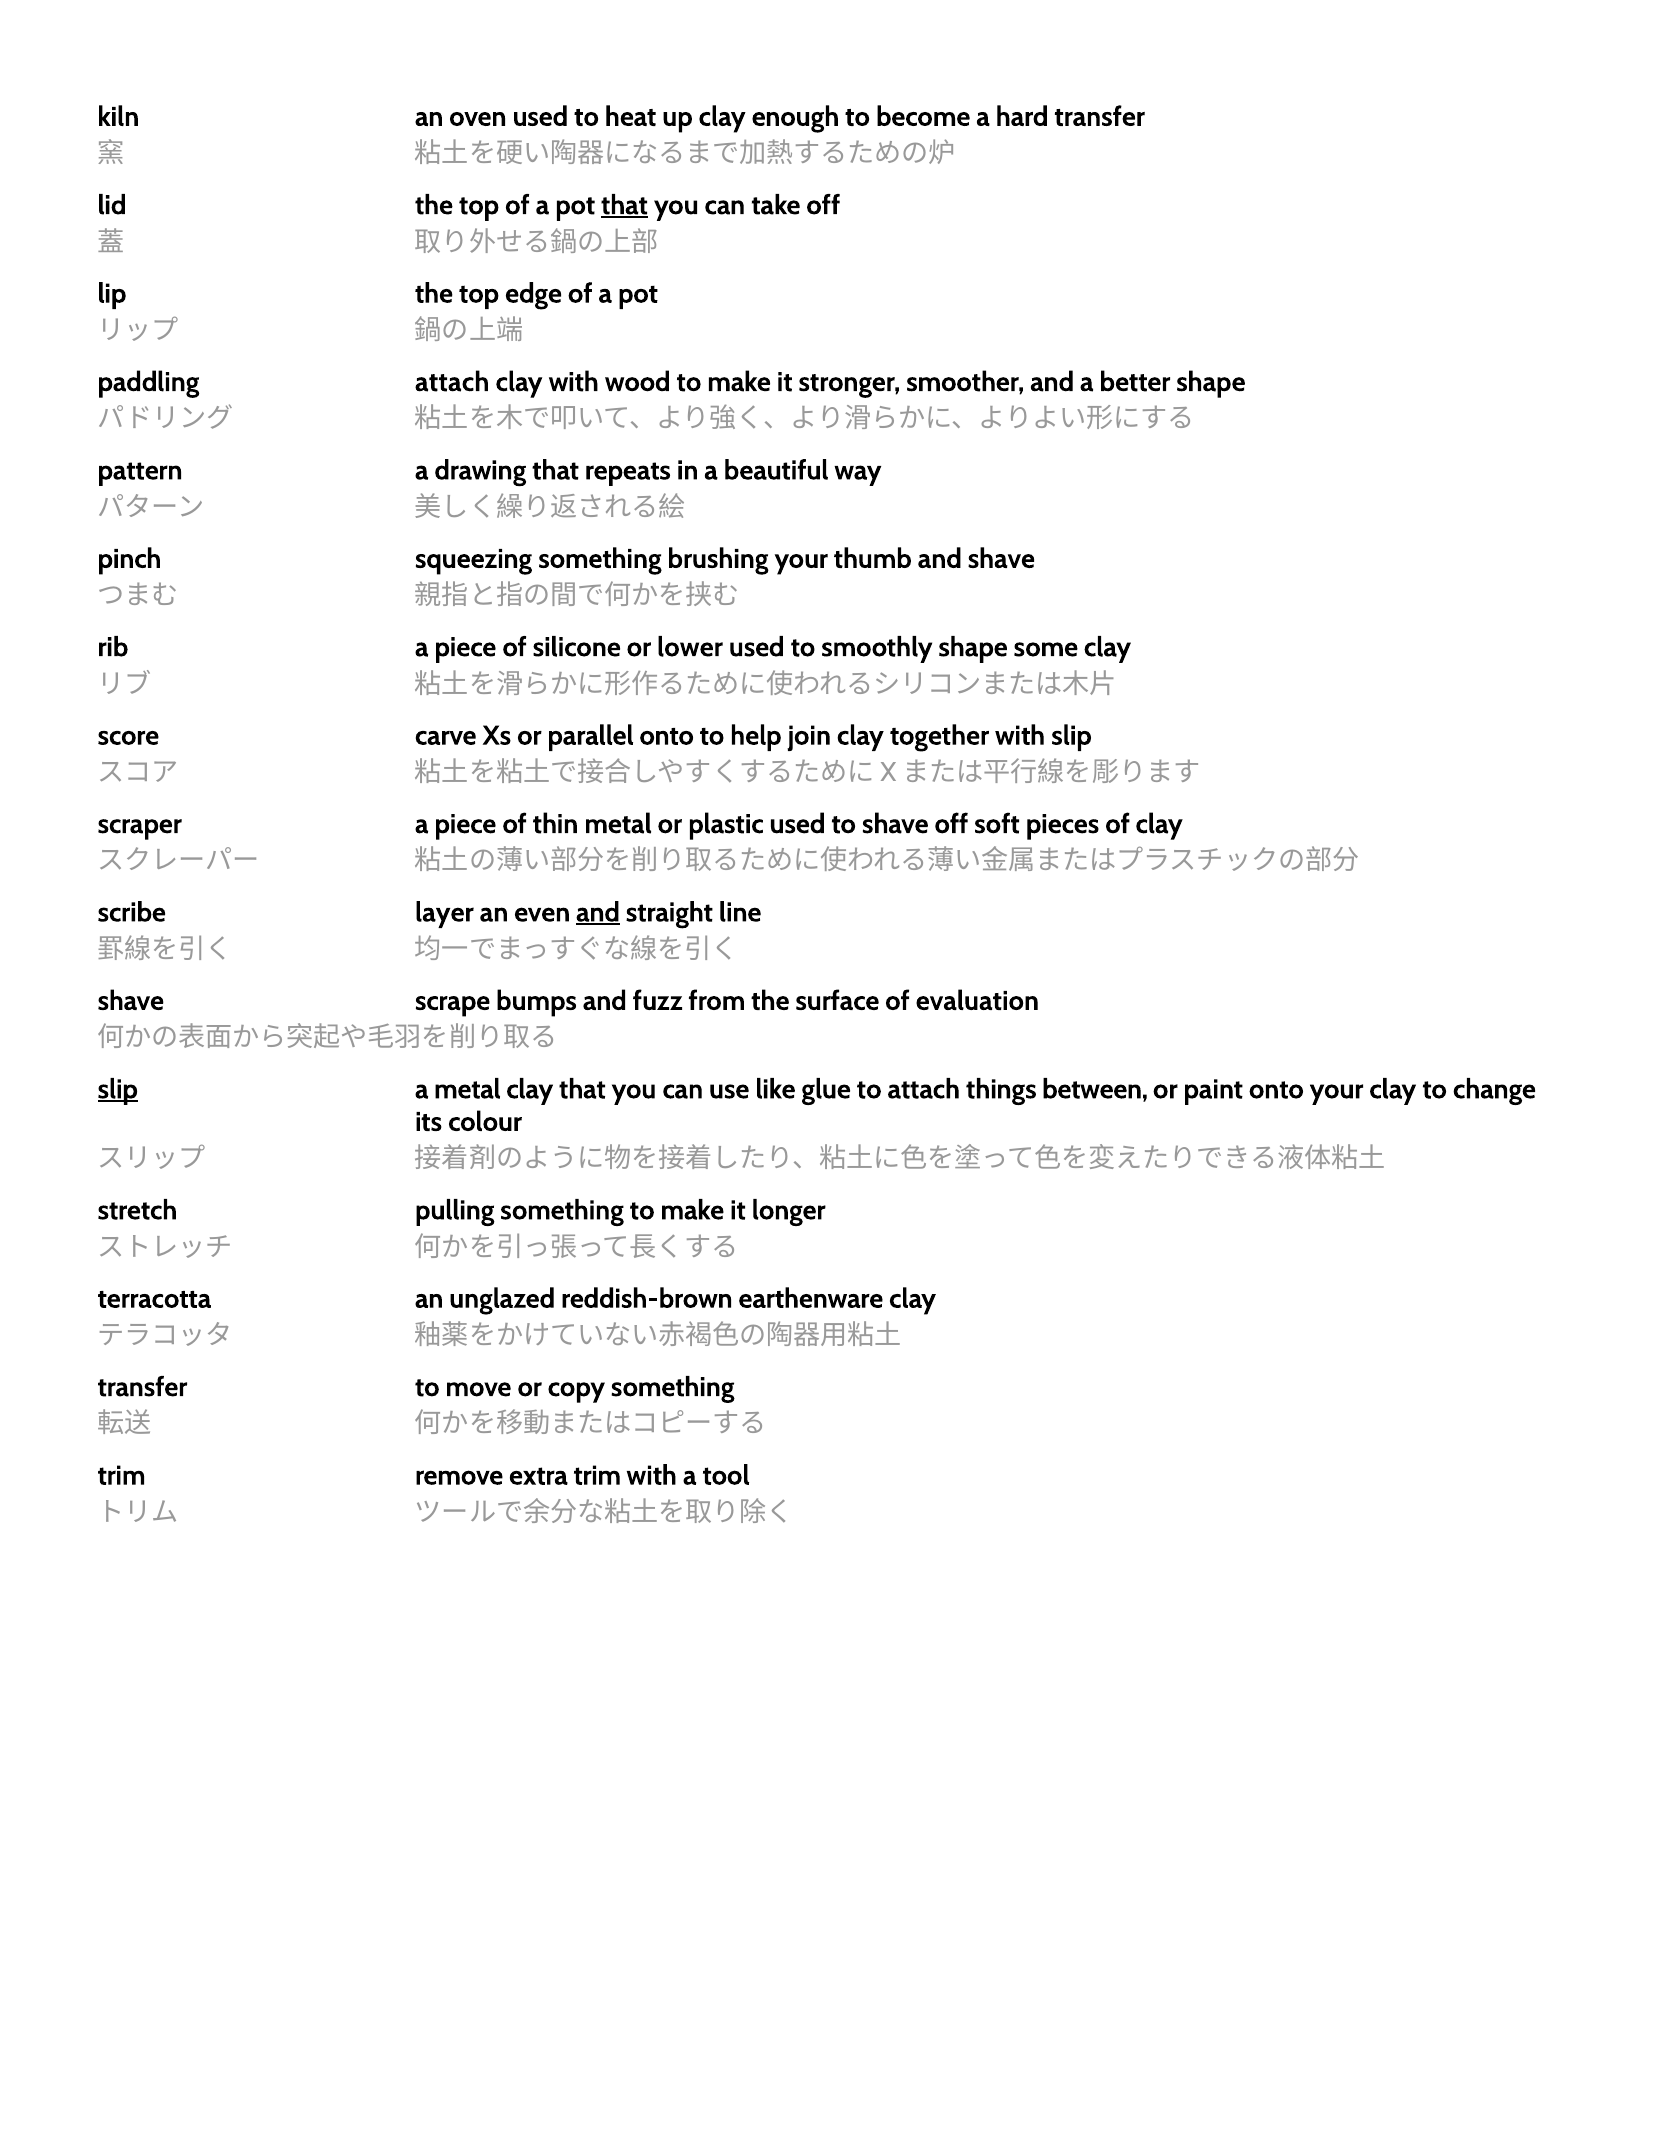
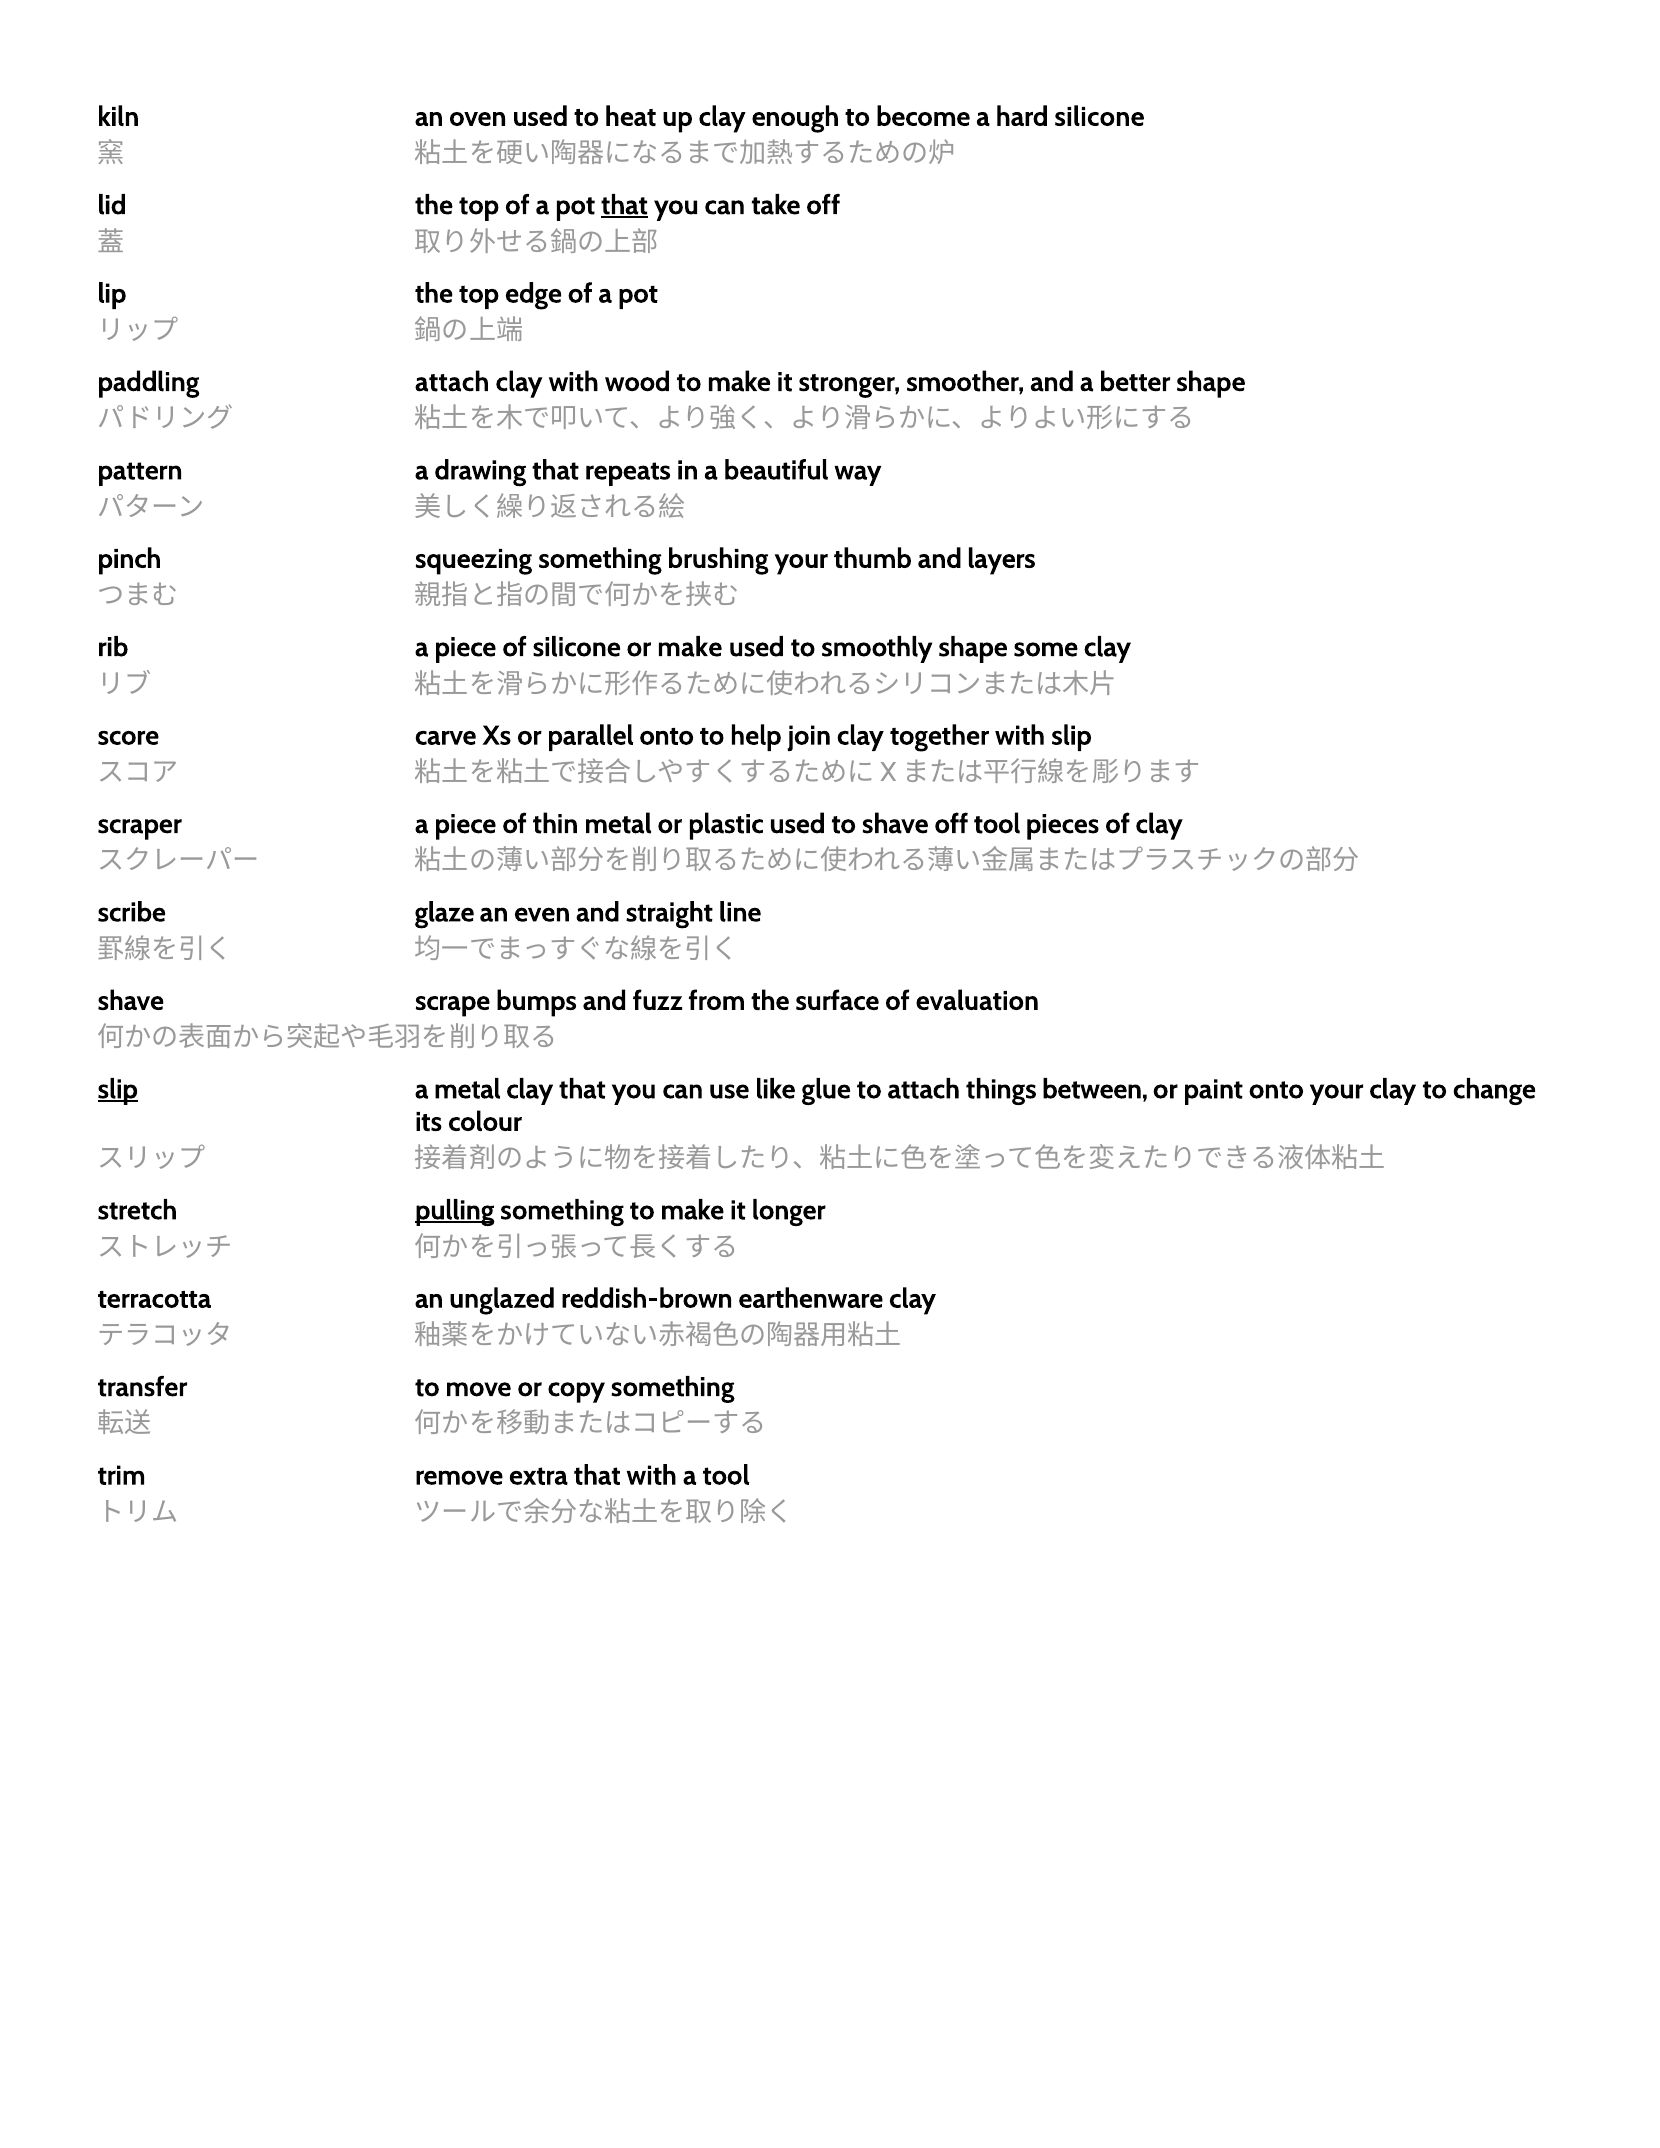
hard transfer: transfer -> silicone
and shave: shave -> layers
or lower: lower -> make
off soft: soft -> tool
layer: layer -> glaze
and at (598, 913) underline: present -> none
pulling underline: none -> present
extra trim: trim -> that
